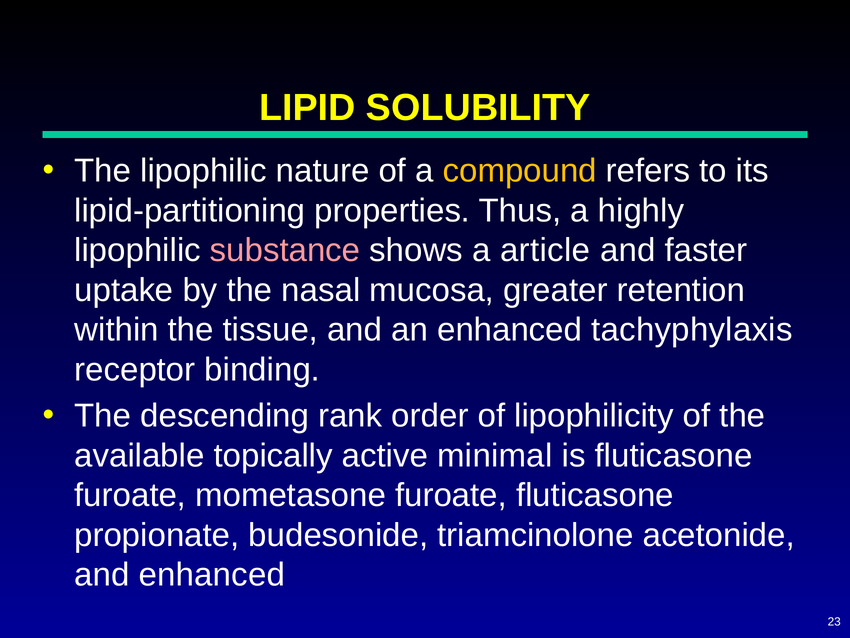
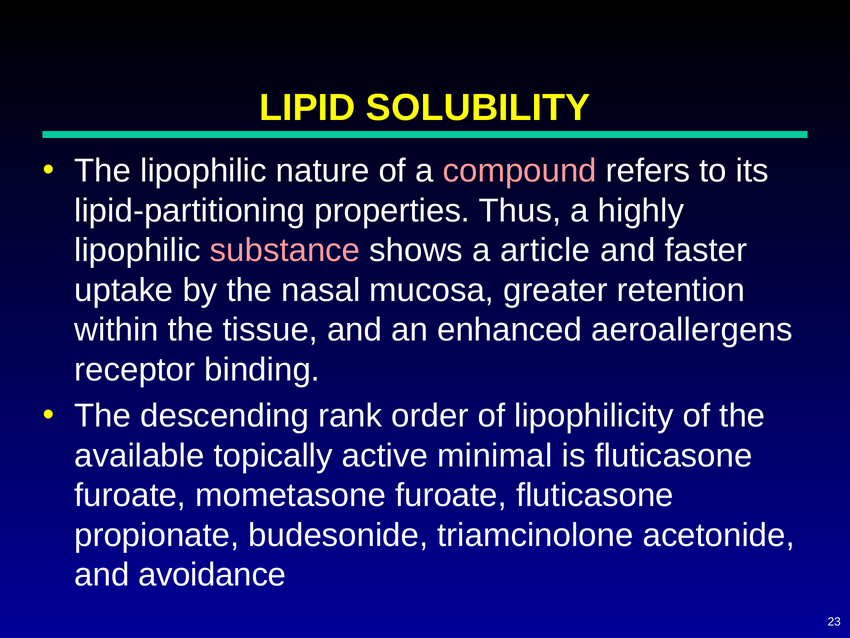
compound colour: yellow -> pink
tachyphylaxis: tachyphylaxis -> aeroallergens
and enhanced: enhanced -> avoidance
